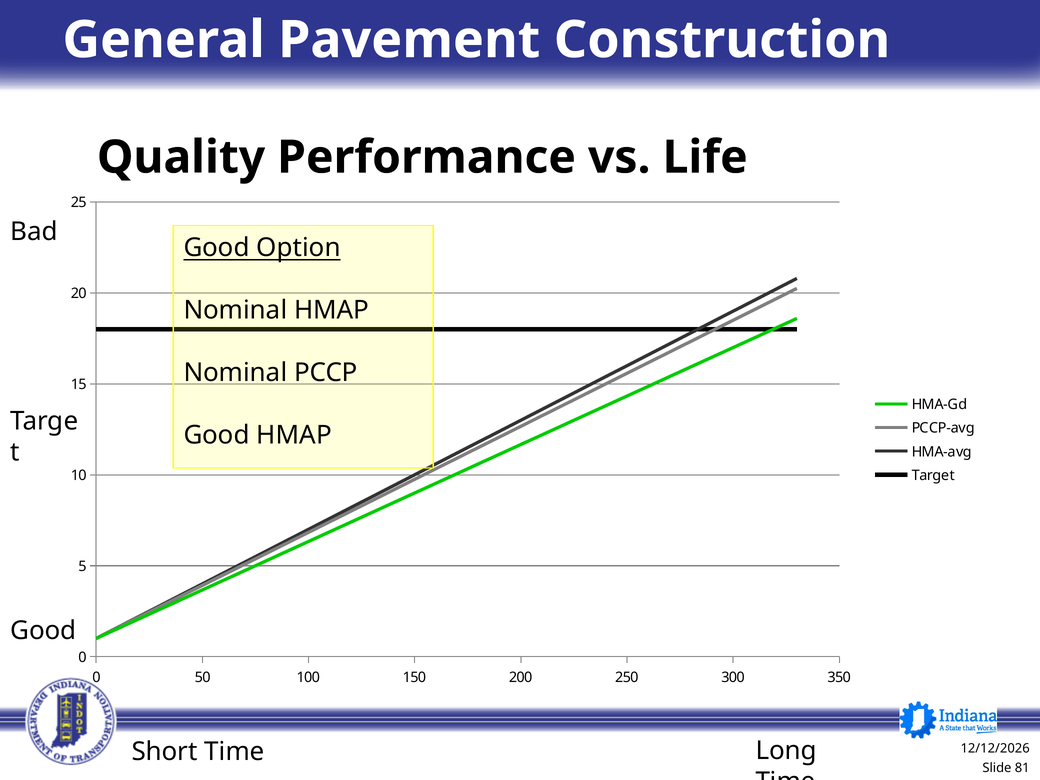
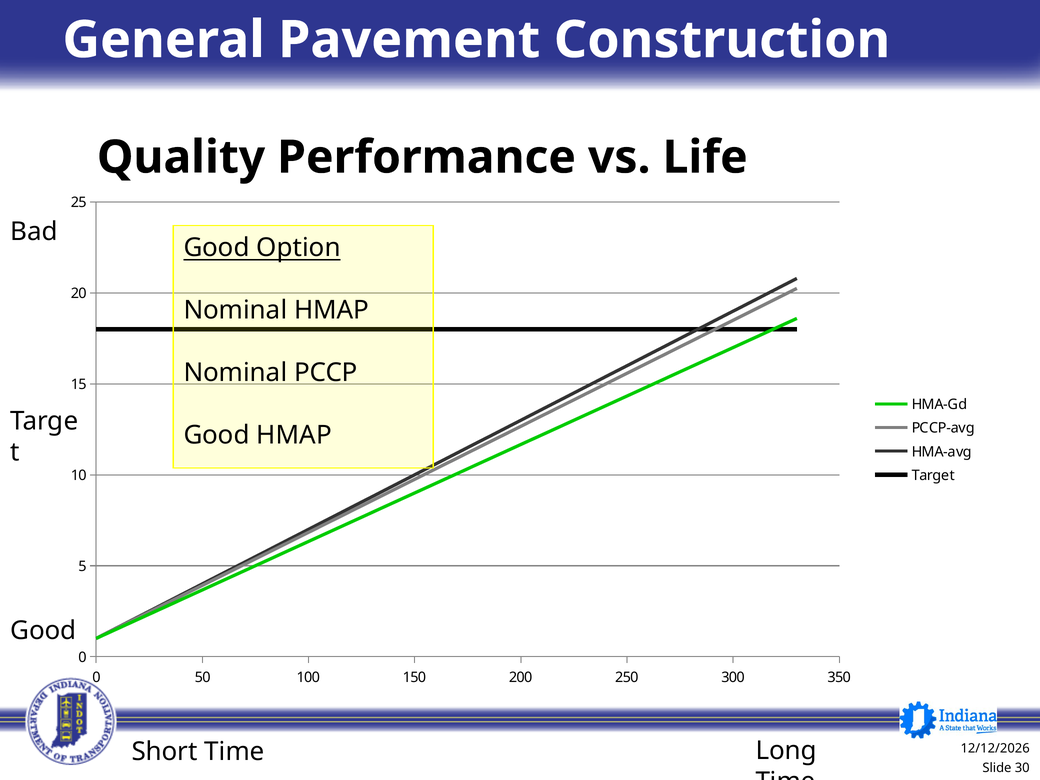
81: 81 -> 30
